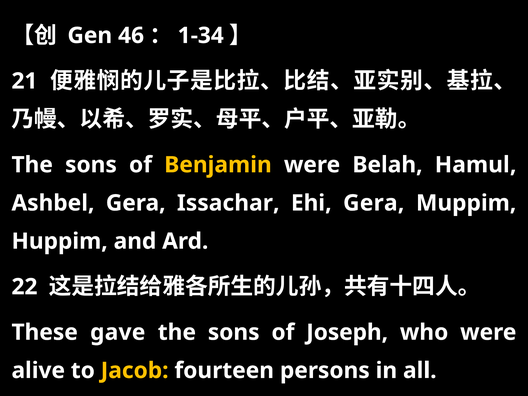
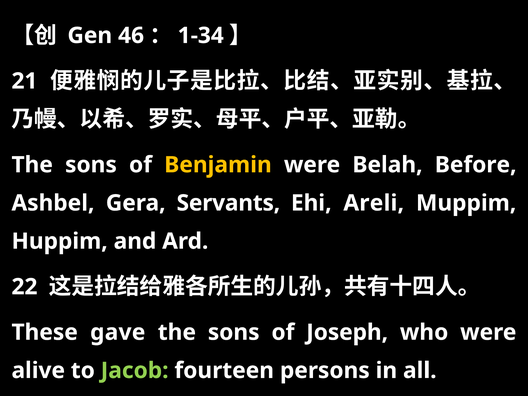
Hamul: Hamul -> Before
Issachar: Issachar -> Servants
Ehi Gera: Gera -> Areli
Jacob colour: yellow -> light green
